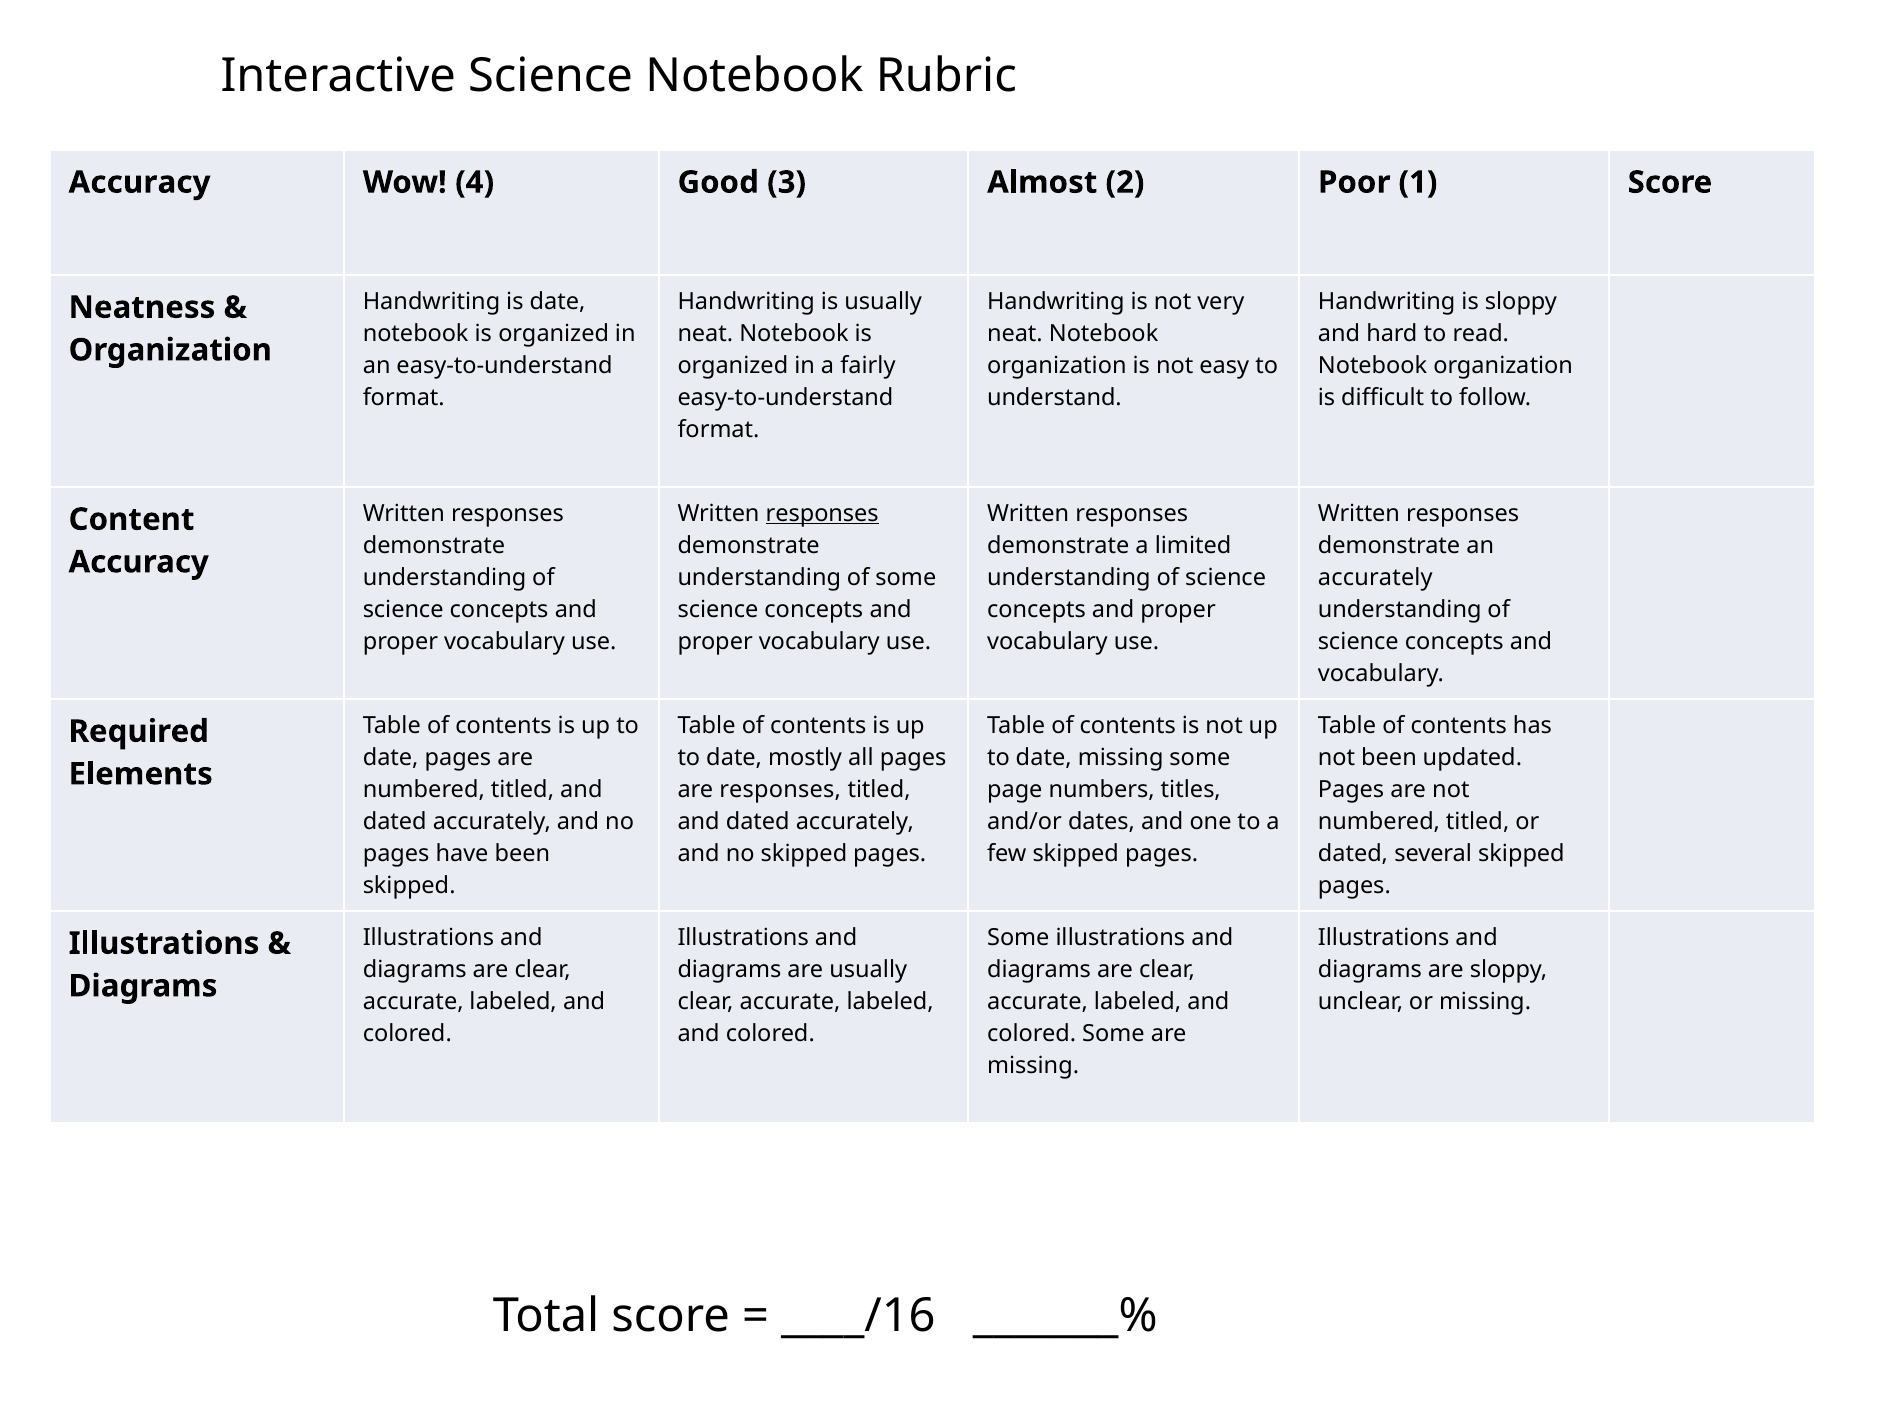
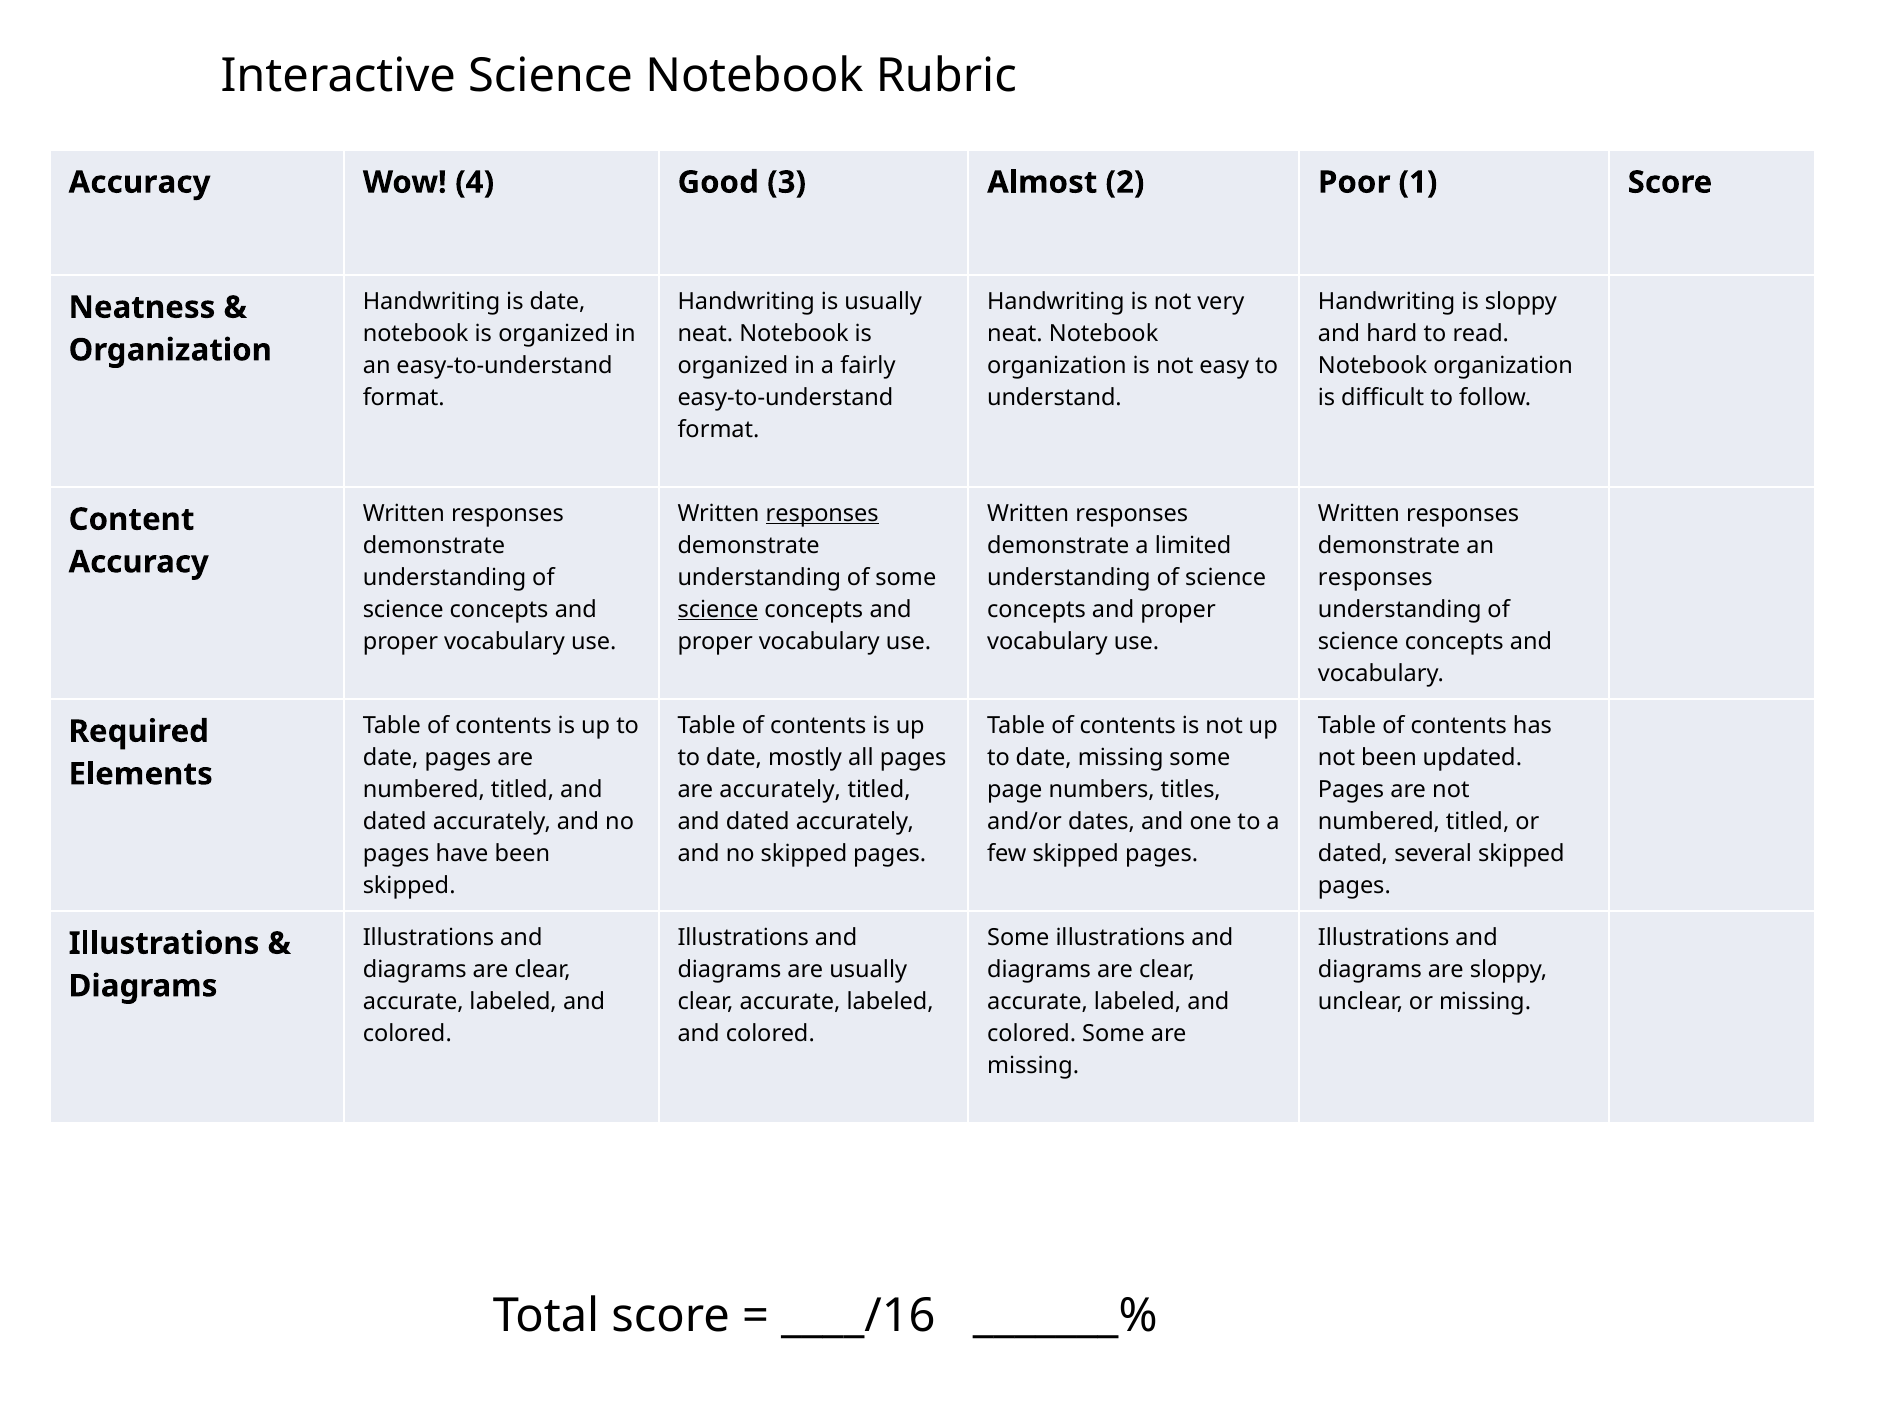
accurately at (1375, 578): accurately -> responses
science at (718, 610) underline: none -> present
are responses: responses -> accurately
